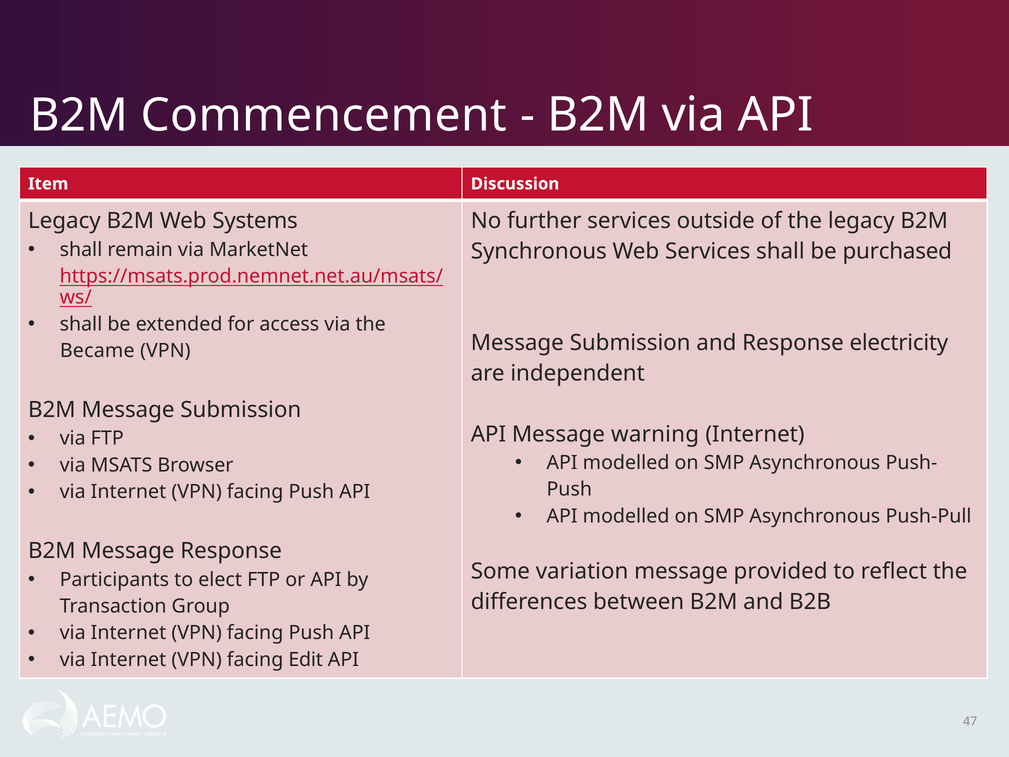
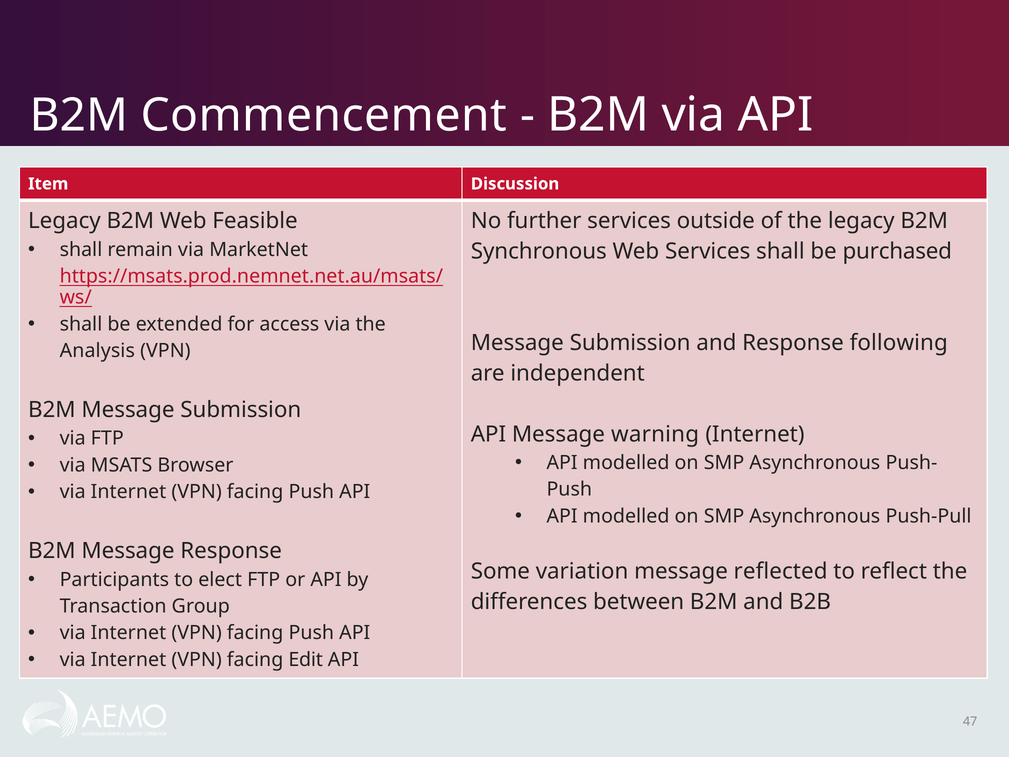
Systems: Systems -> Feasible
electricity: electricity -> following
Became: Became -> Analysis
provided: provided -> reflected
